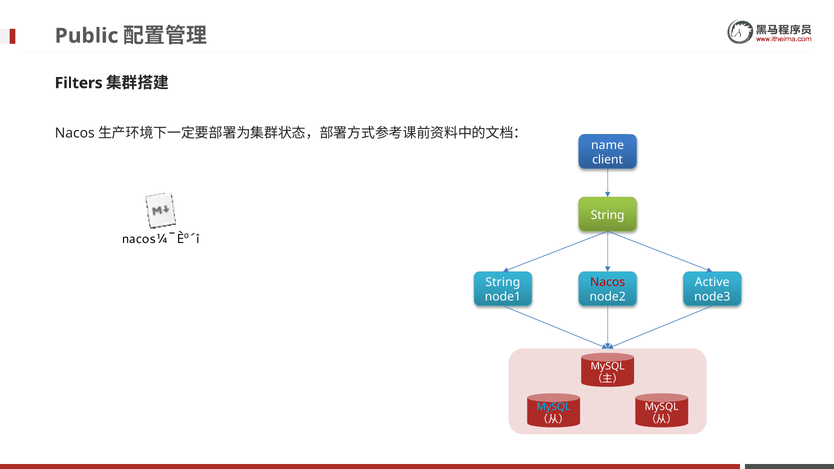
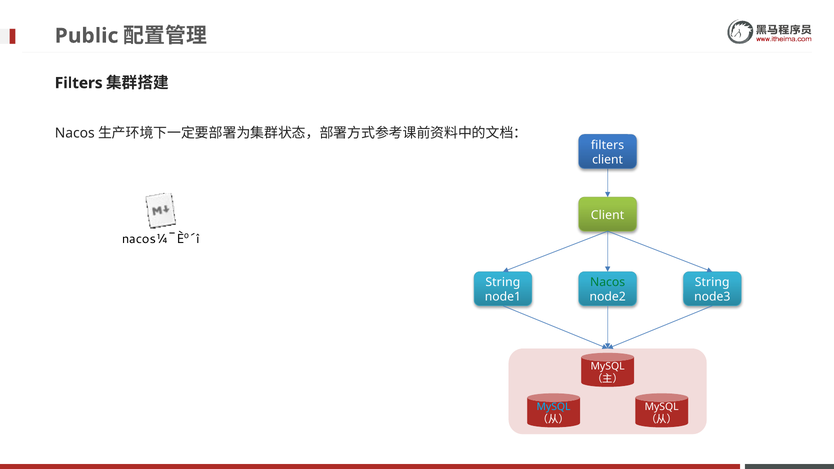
name at (608, 145): name -> filters
String at (608, 215): String -> Client
Nacos colour: red -> green
Active at (712, 282): Active -> String
